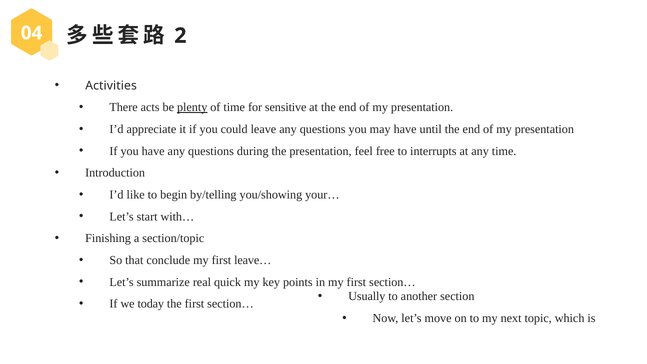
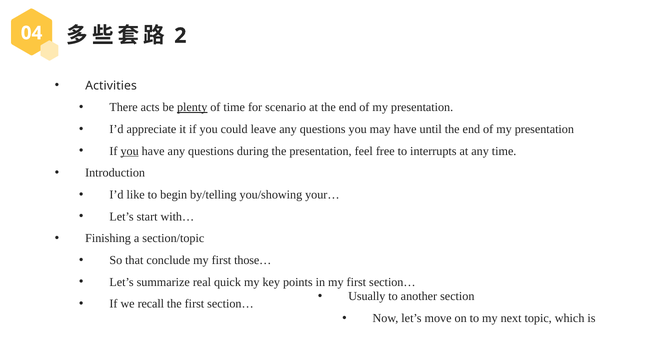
sensitive: sensitive -> scenario
you at (130, 151) underline: none -> present
leave…: leave… -> those…
today: today -> recall
